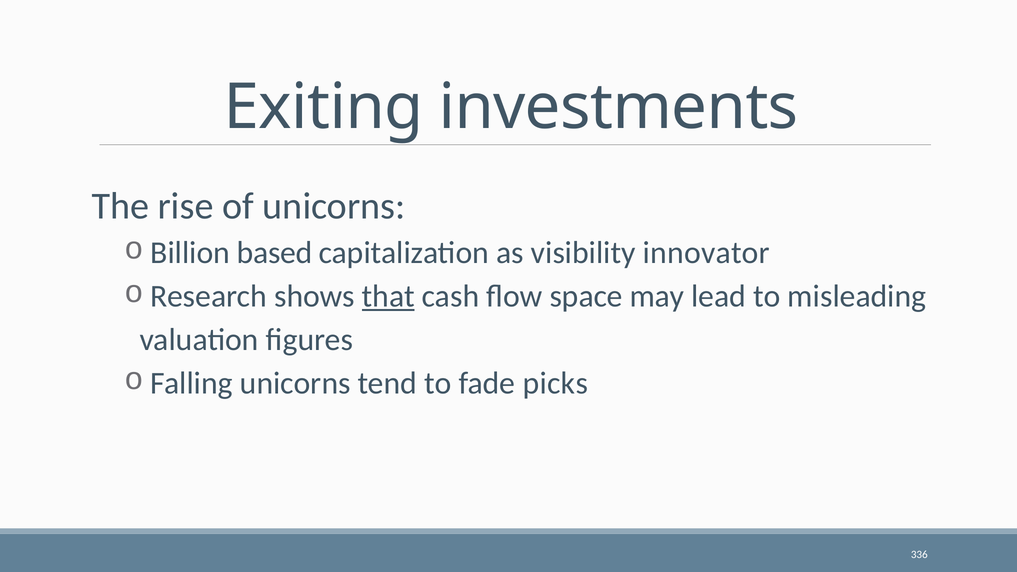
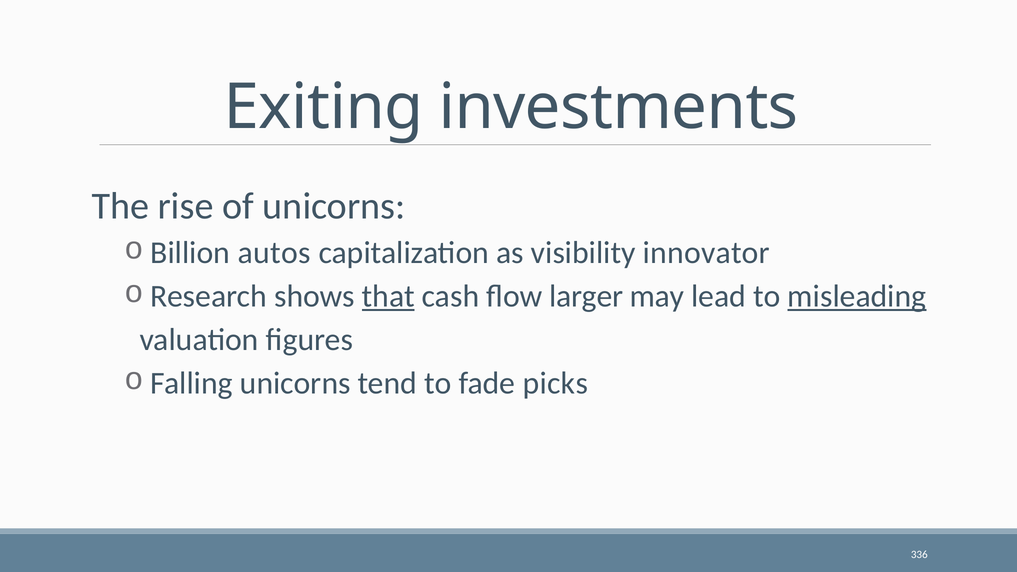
based: based -> autos
space: space -> larger
misleading underline: none -> present
